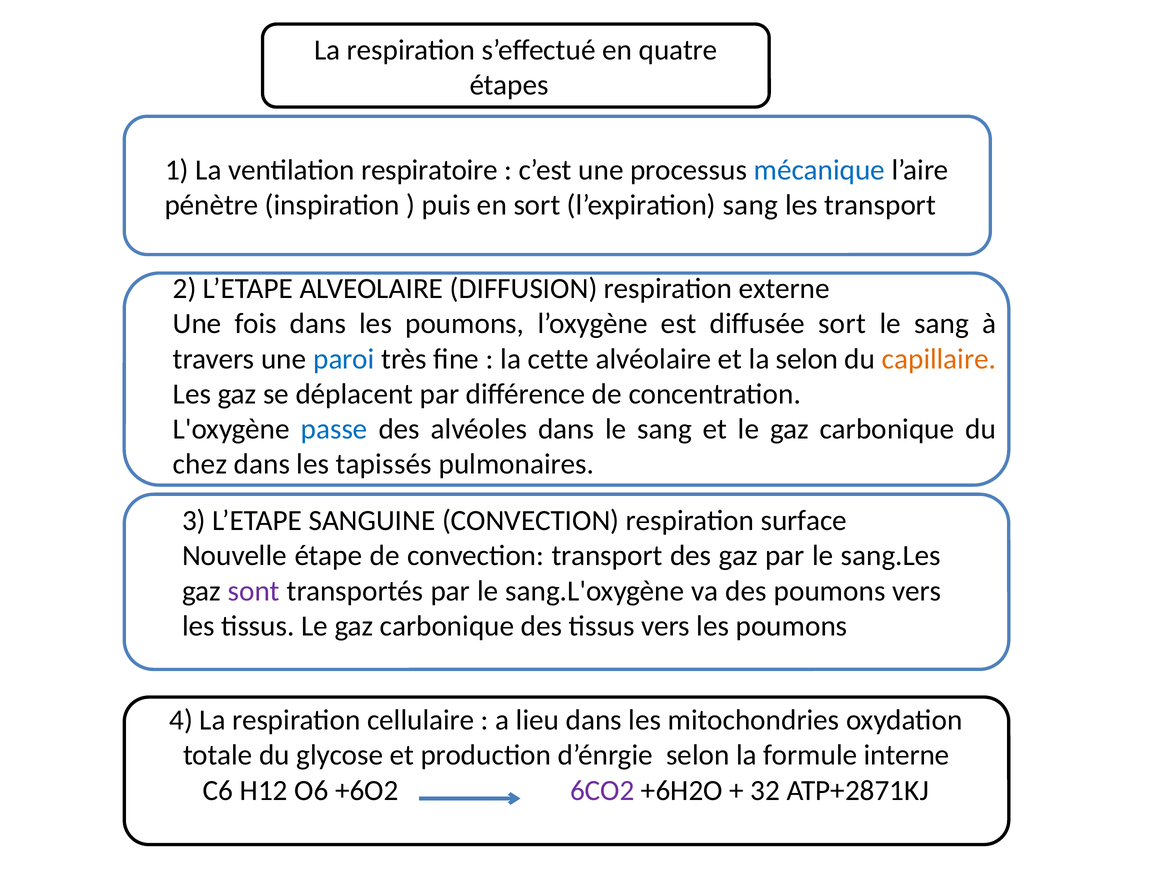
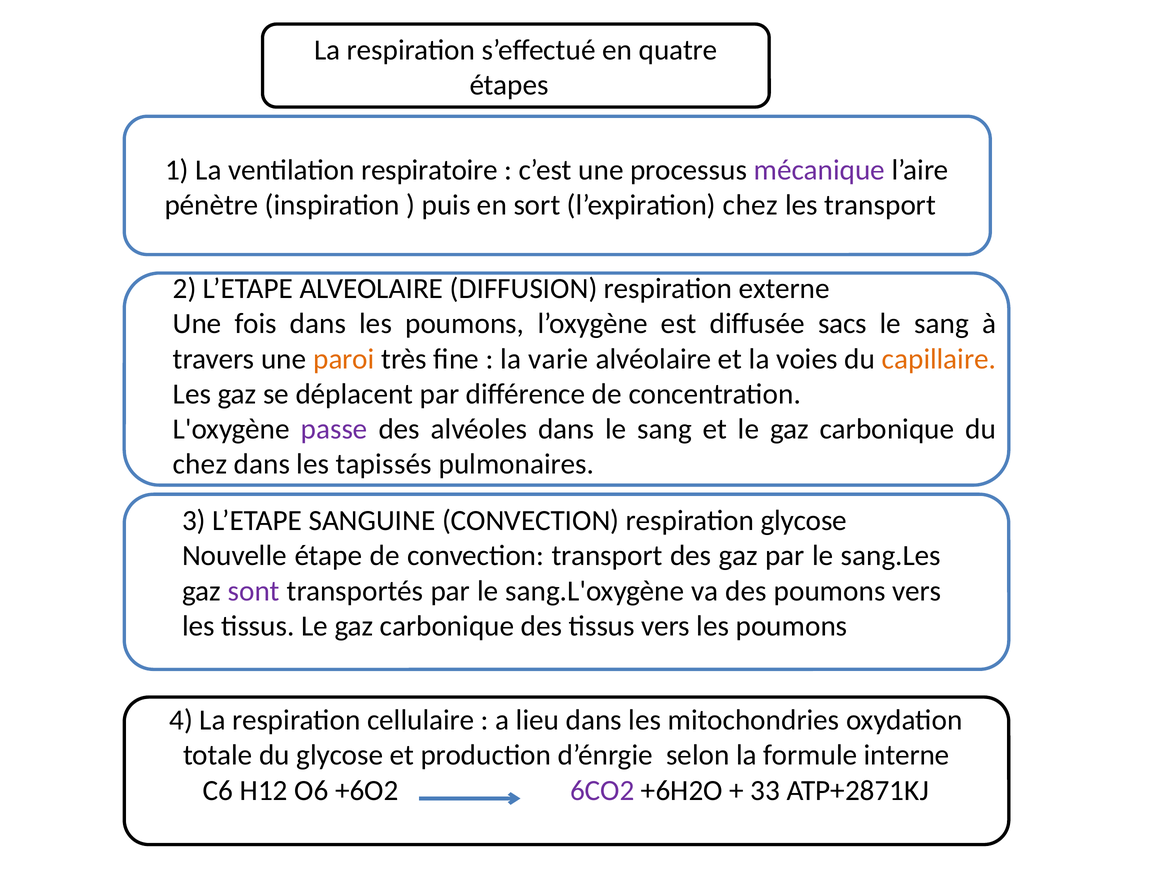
mécanique colour: blue -> purple
l’expiration sang: sang -> chez
diffusée sort: sort -> sacs
paroi colour: blue -> orange
cette: cette -> varie
la selon: selon -> voies
passe colour: blue -> purple
respiration surface: surface -> glycose
32: 32 -> 33
